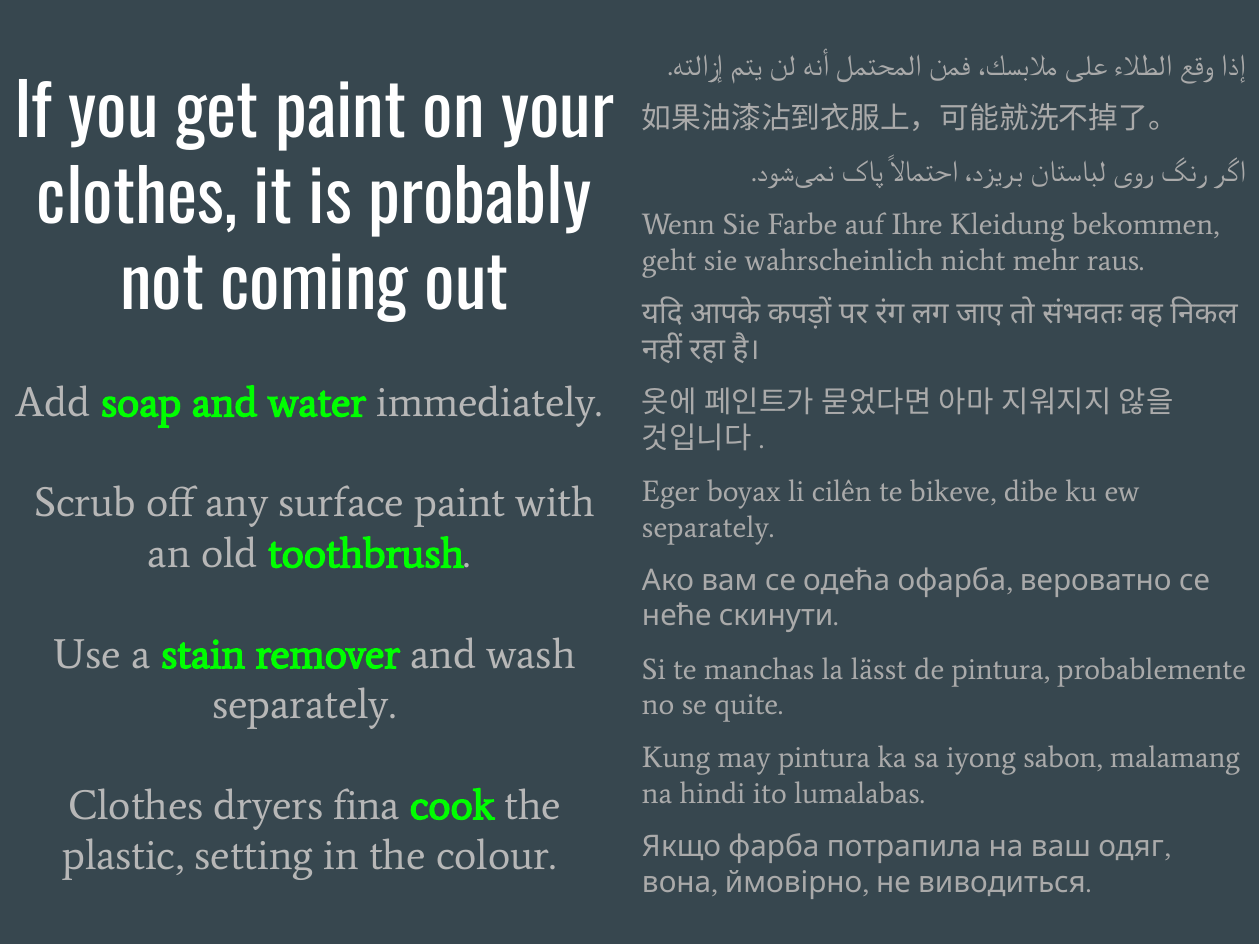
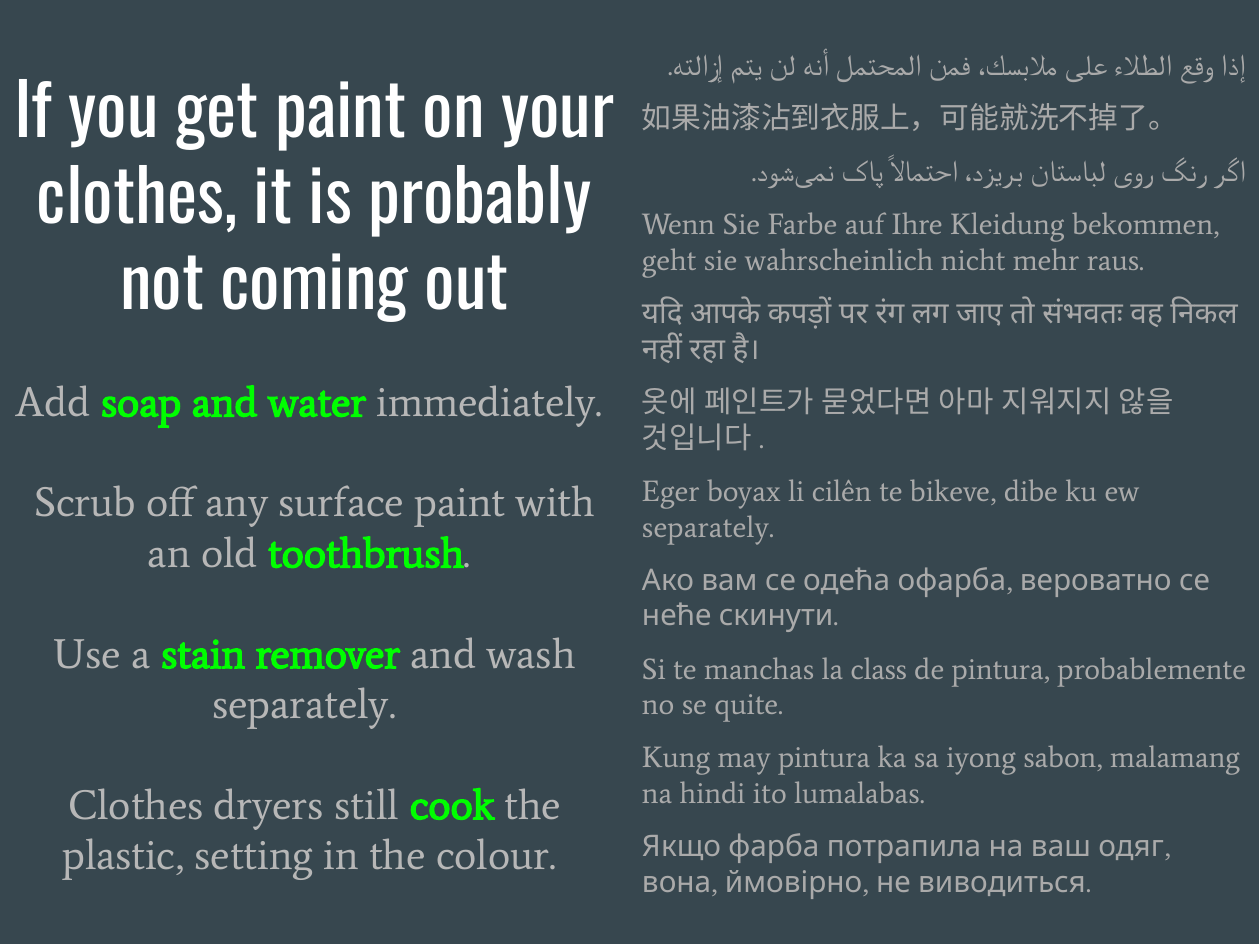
lässt: lässt -> class
fina: fina -> still
